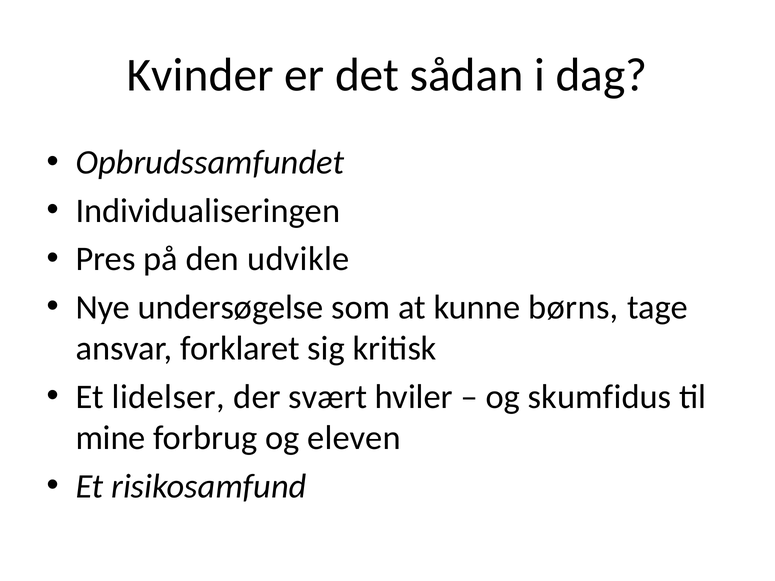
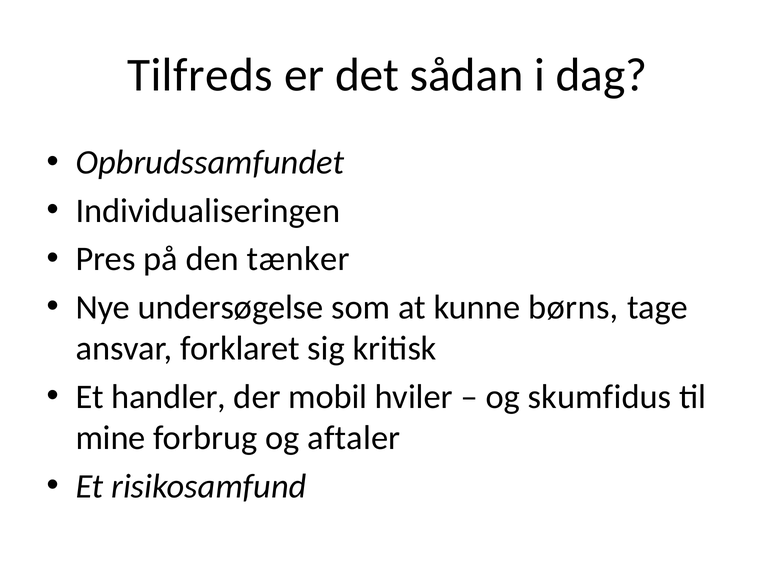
Kvinder: Kvinder -> Tilfreds
udvikle: udvikle -> tænker
lidelser: lidelser -> handler
svært: svært -> mobil
eleven: eleven -> aftaler
